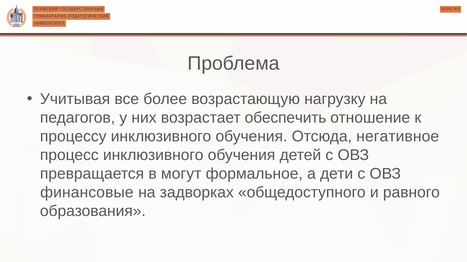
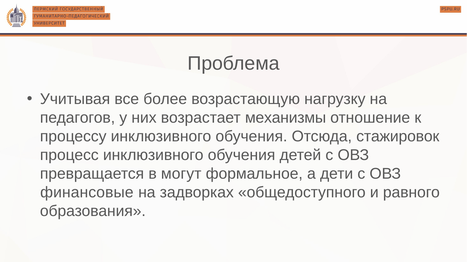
обеспечить: обеспечить -> механизмы
негативное: негативное -> стажировок
